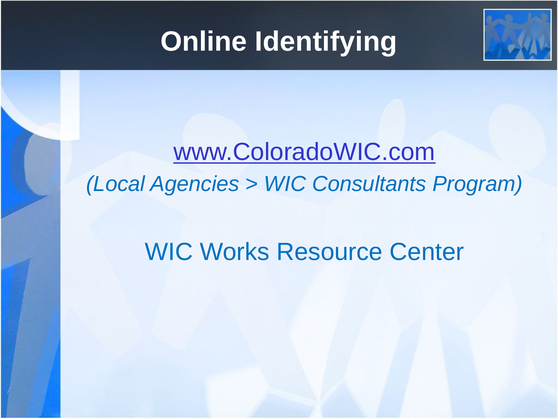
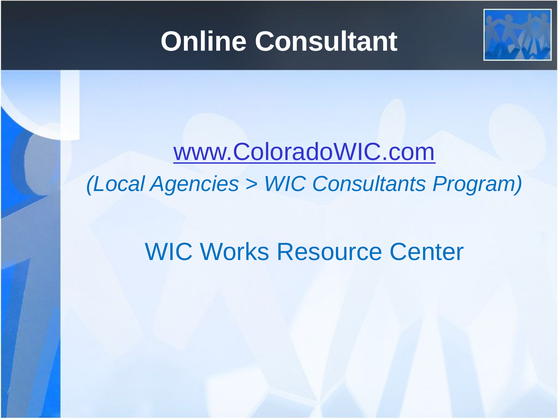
Identifying: Identifying -> Consultant
